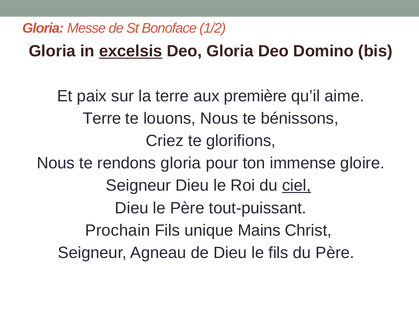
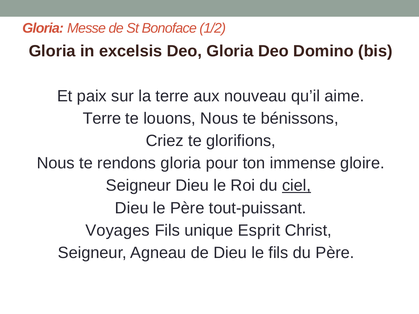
excelsis underline: present -> none
première: première -> nouveau
Prochain: Prochain -> Voyages
Mains: Mains -> Esprit
